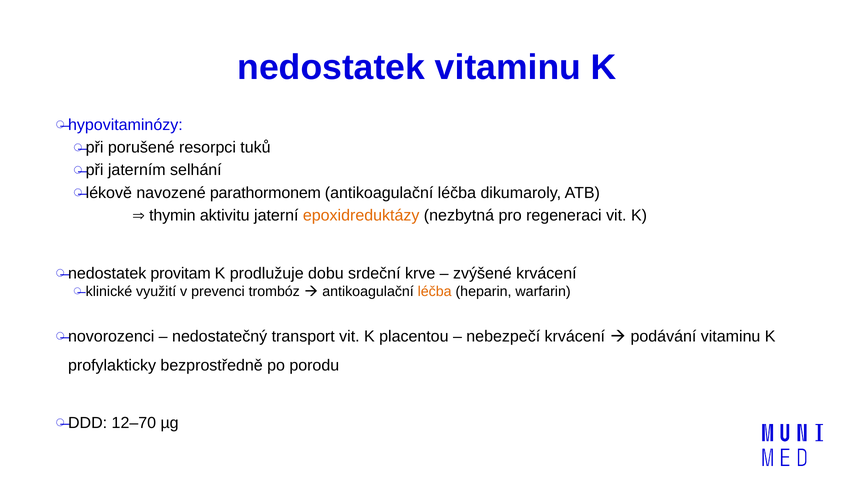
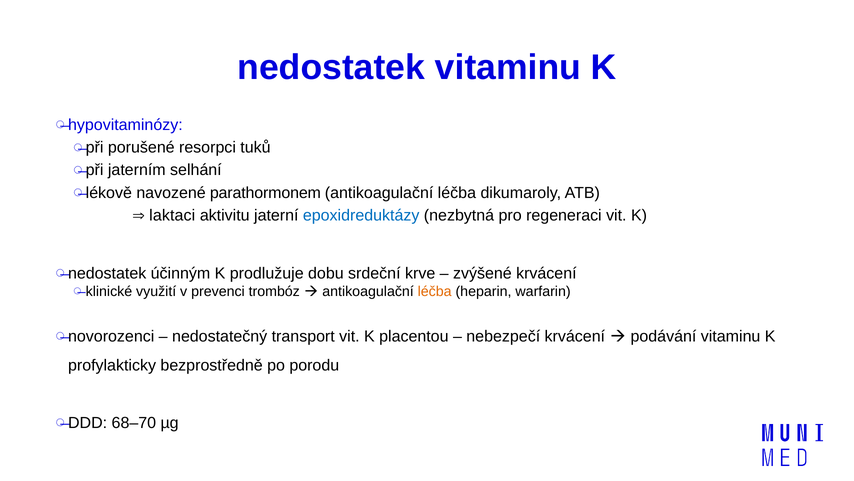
thymin: thymin -> laktaci
epoxidreduktázy colour: orange -> blue
provitam: provitam -> účinným
12–70: 12–70 -> 68–70
